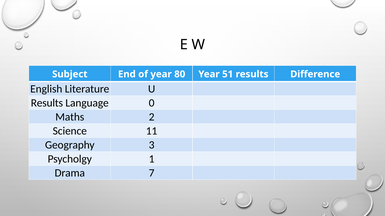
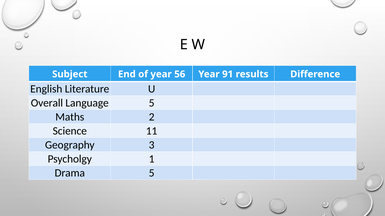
80: 80 -> 56
51: 51 -> 91
Results at (47, 103): Results -> Overall
Language 0: 0 -> 5
Drama 7: 7 -> 5
